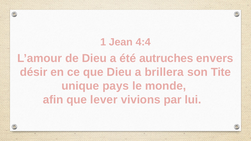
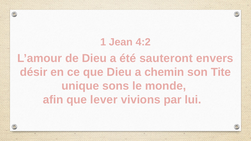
4:4: 4:4 -> 4:2
autruches: autruches -> sauteront
brillera: brillera -> chemin
pays: pays -> sons
